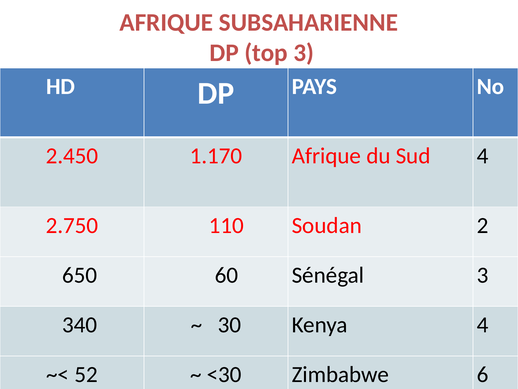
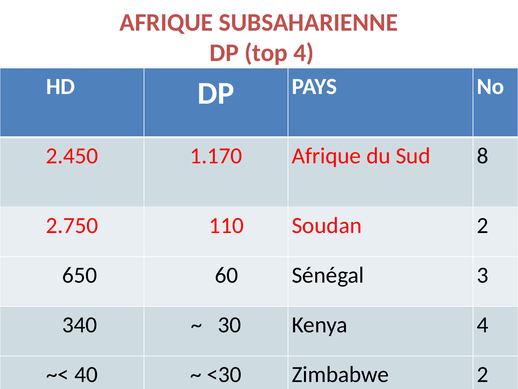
top 3: 3 -> 4
Sud 4: 4 -> 8
52: 52 -> 40
Zimbabwe 6: 6 -> 2
